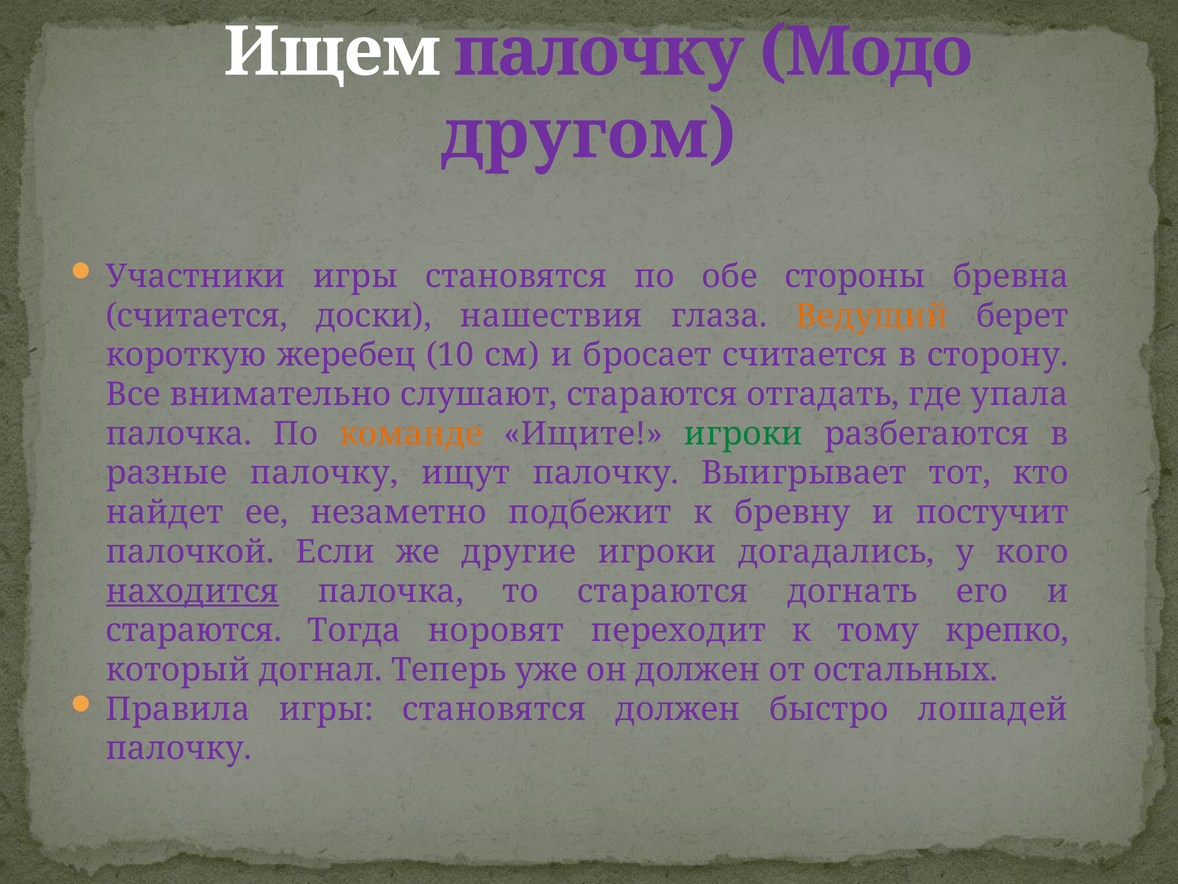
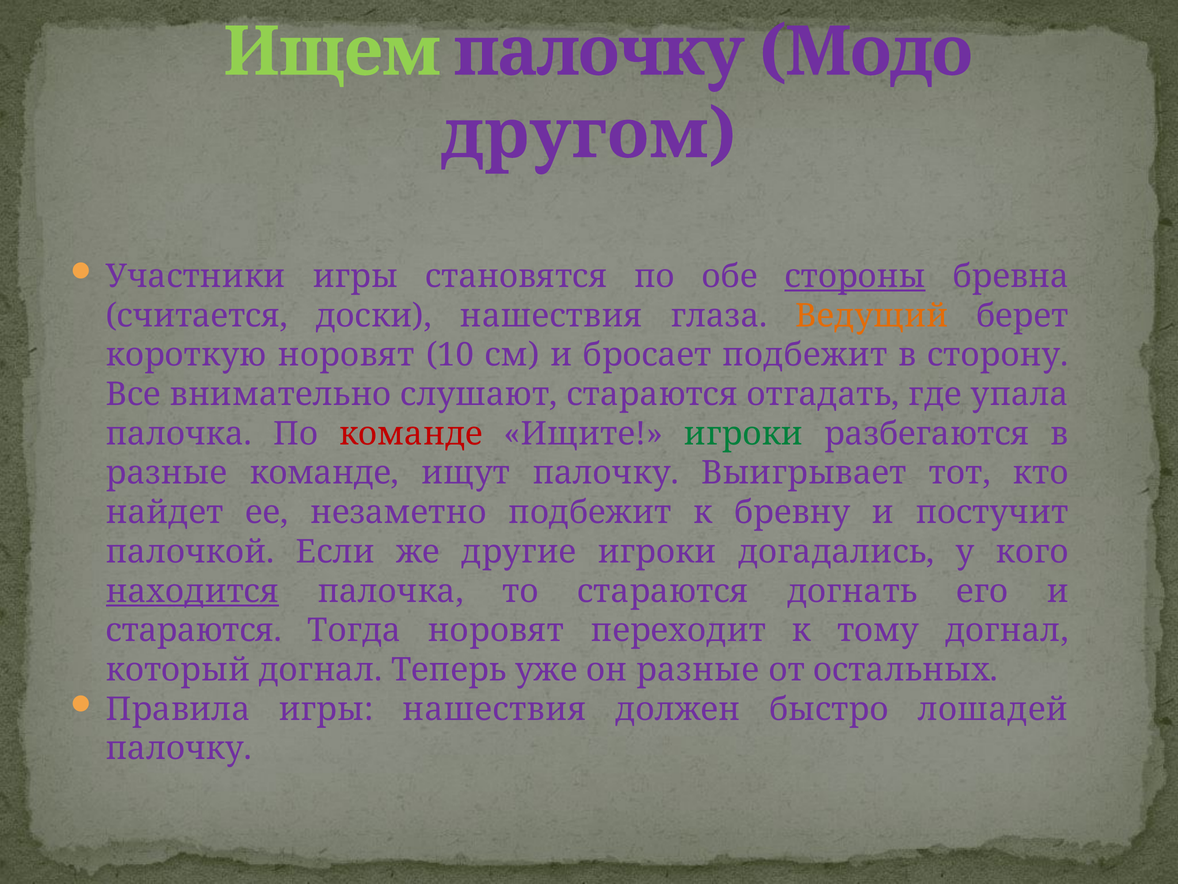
Ищем colour: white -> light green
стороны underline: none -> present
короткую жеребец: жеребец -> норовят
бросает считается: считается -> подбежит
команде at (411, 434) colour: orange -> red
разные палочку: палочку -> команде
тому крепко: крепко -> догнал
он должен: должен -> разные
Правила игры становятся: становятся -> нашествия
